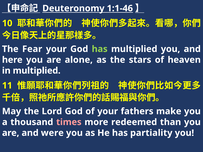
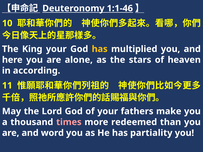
Fear: Fear -> King
has at (100, 49) colour: light green -> yellow
in multiplied: multiplied -> according
were: were -> word
